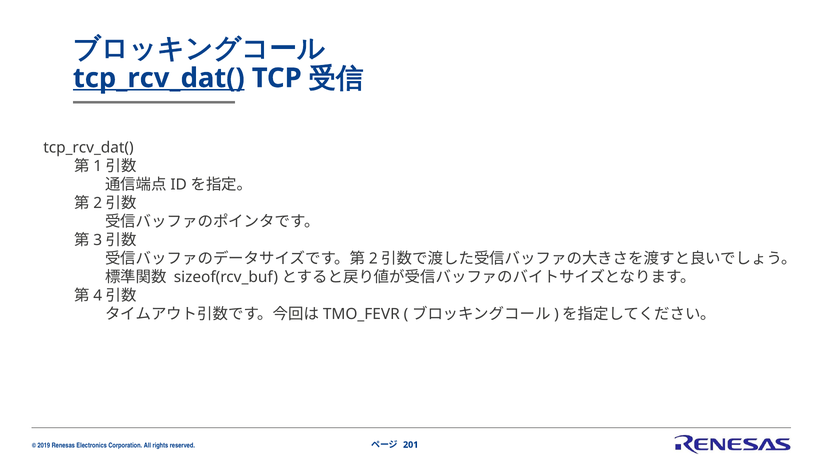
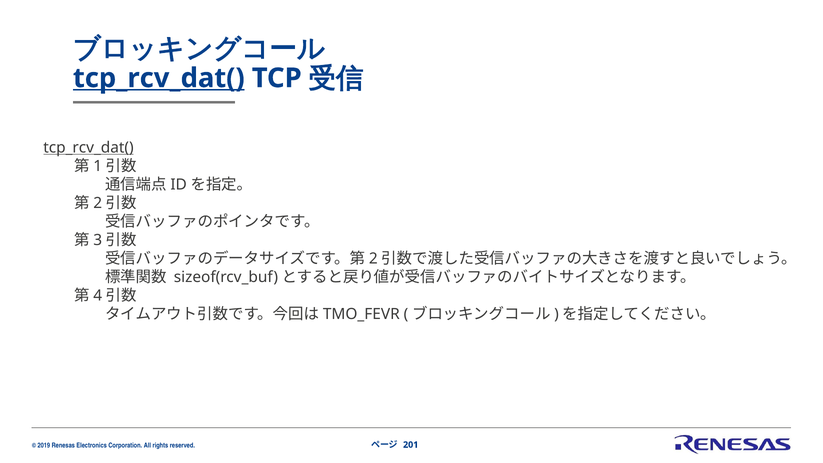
tcp_rcv_dat( at (89, 148) underline: none -> present
